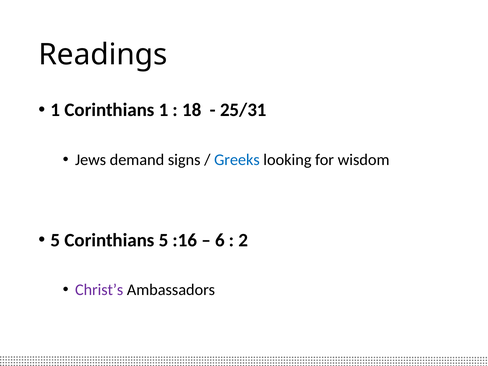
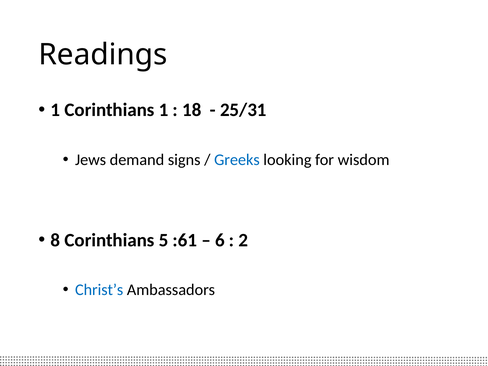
5 at (55, 240): 5 -> 8
:16: :16 -> :61
Christ’s colour: purple -> blue
